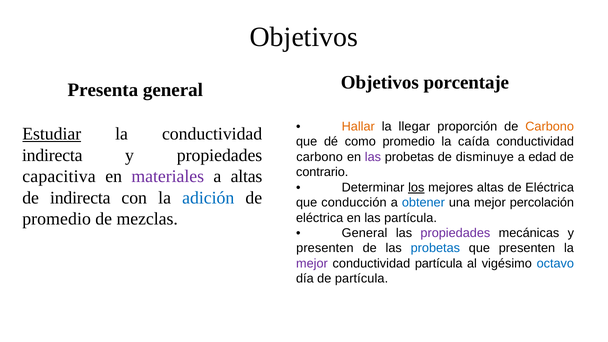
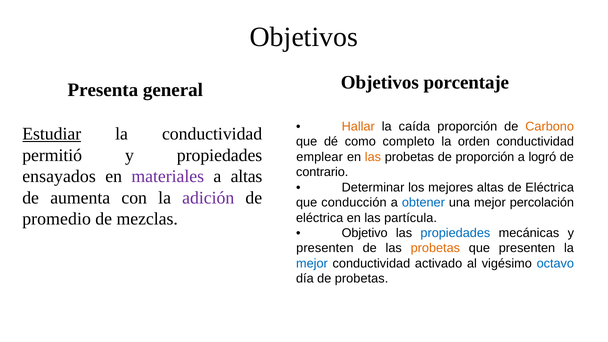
llegar: llegar -> caída
como promedio: promedio -> completo
caída: caída -> orden
indirecta at (52, 155): indirecta -> permitió
carbono at (320, 157): carbono -> emplear
las at (373, 157) colour: purple -> orange
de disminuye: disminuye -> proporción
edad: edad -> logró
capacitiva: capacitiva -> ensayados
los underline: present -> none
de indirecta: indirecta -> aumenta
adición colour: blue -> purple
General at (365, 233): General -> Objetivo
propiedades at (455, 233) colour: purple -> blue
probetas at (435, 248) colour: blue -> orange
mejor at (312, 263) colour: purple -> blue
conductividad partícula: partícula -> activado
de partícula: partícula -> probetas
